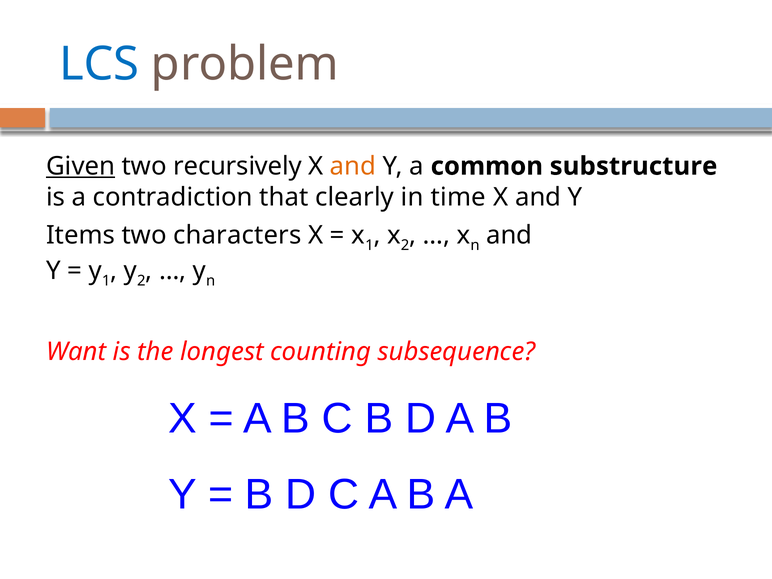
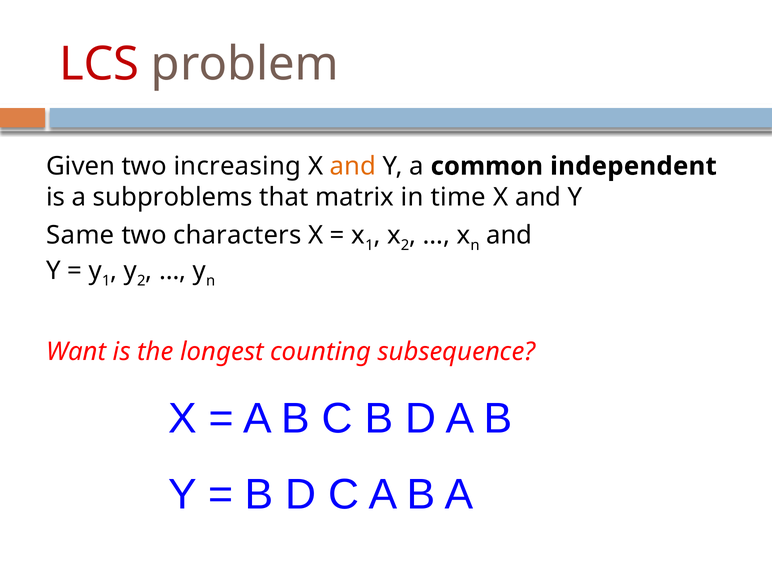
LCS colour: blue -> red
Given underline: present -> none
recursively: recursively -> increasing
substructure: substructure -> independent
contradiction: contradiction -> subproblems
clearly: clearly -> matrix
Items: Items -> Same
